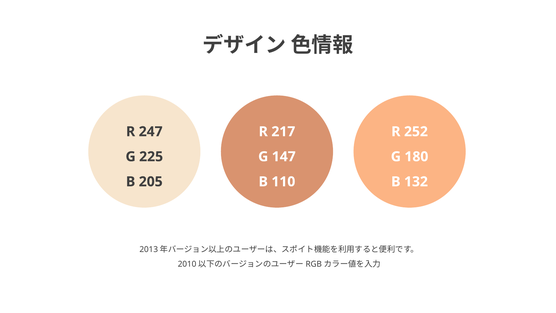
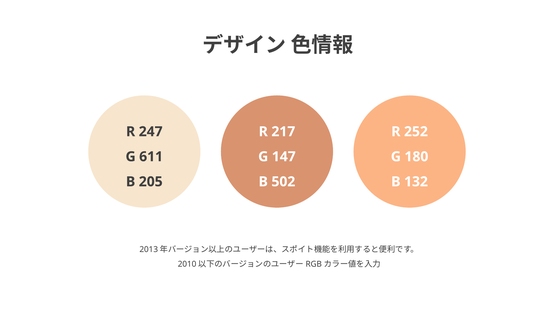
225: 225 -> 611
110: 110 -> 502
